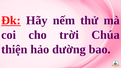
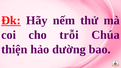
trời: trời -> trỗi
